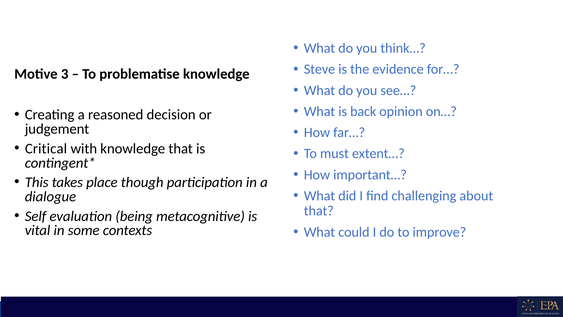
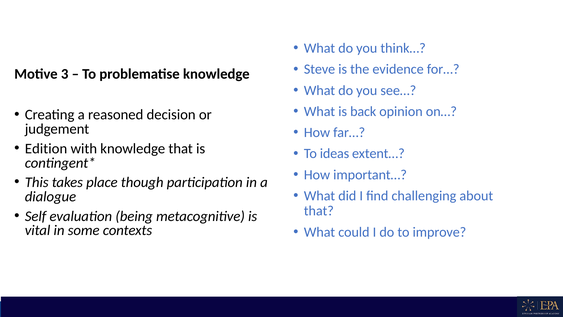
Critical: Critical -> Edition
must: must -> ideas
